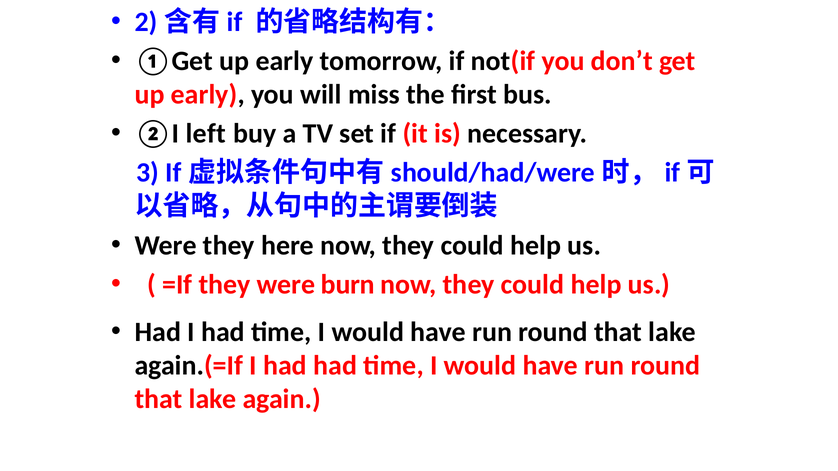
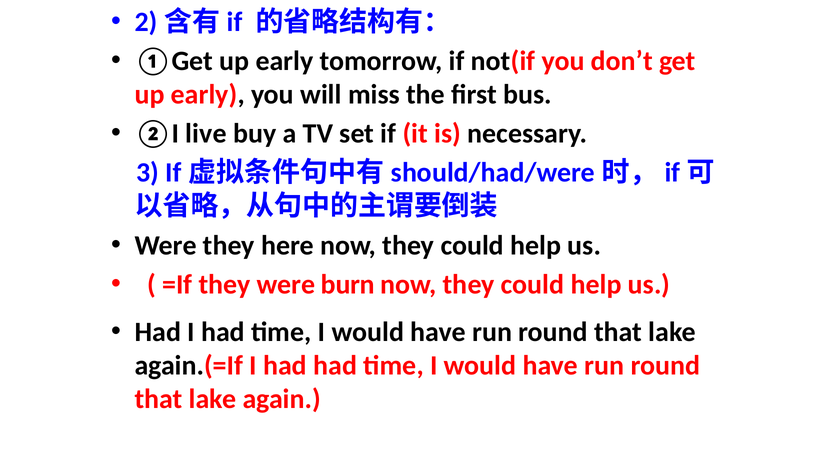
left: left -> live
